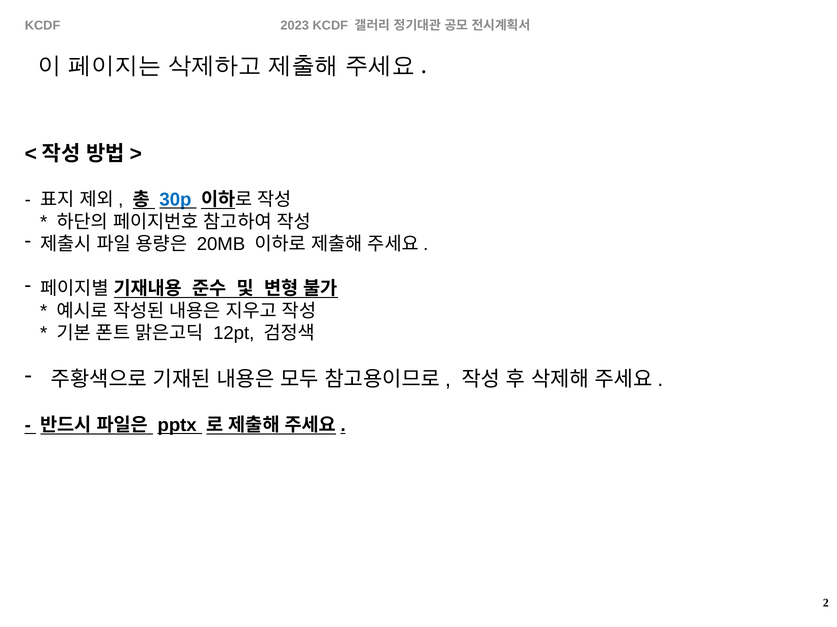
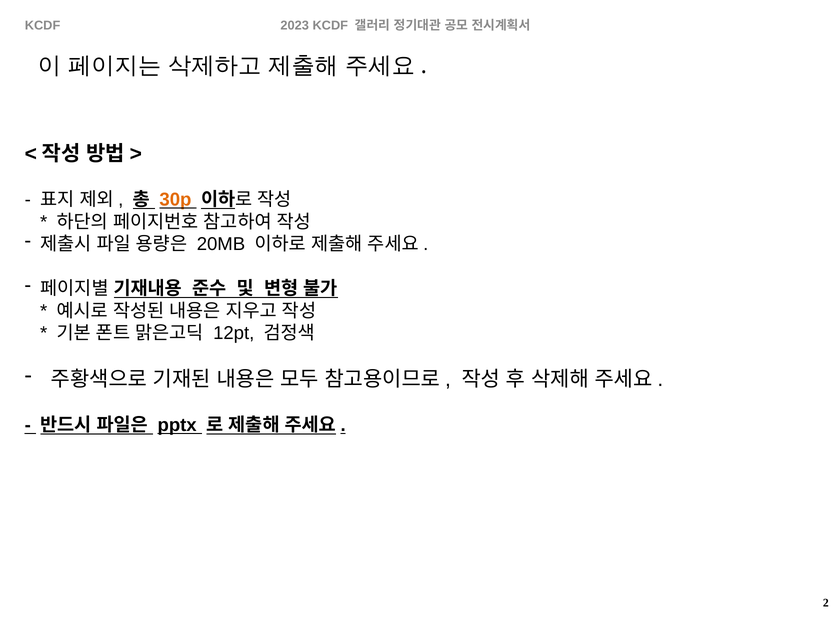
30p colour: blue -> orange
